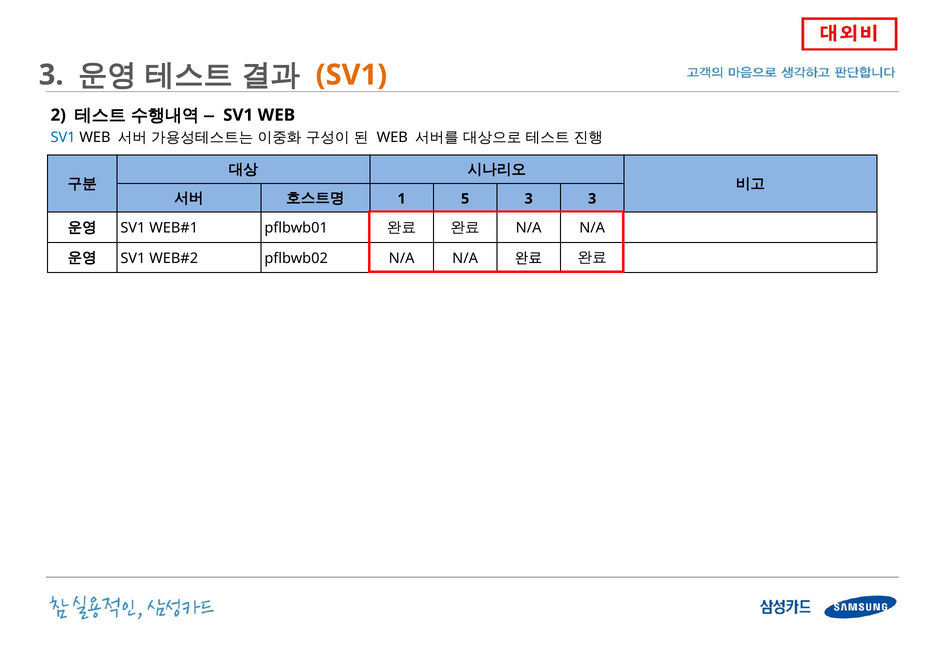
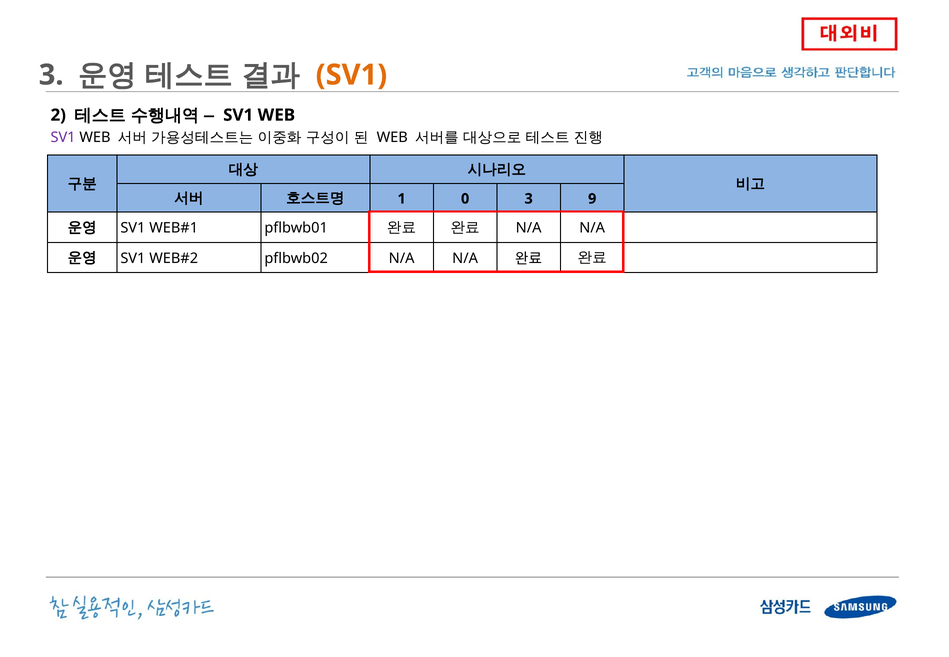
SV1 at (63, 137) colour: blue -> purple
5: 5 -> 0
3 3: 3 -> 9
